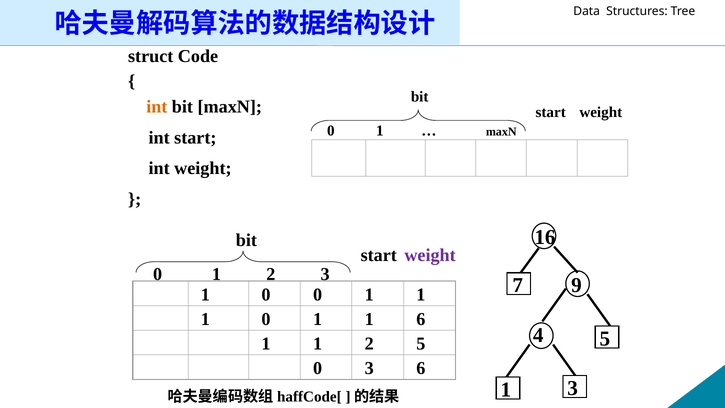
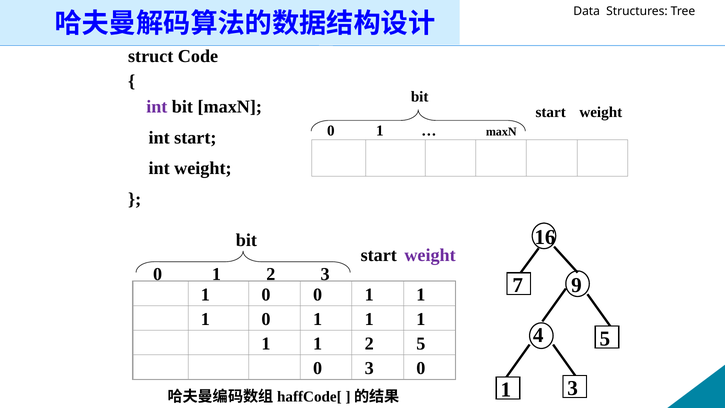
int at (157, 107) colour: orange -> purple
6 at (421, 319): 6 -> 1
3 6: 6 -> 0
